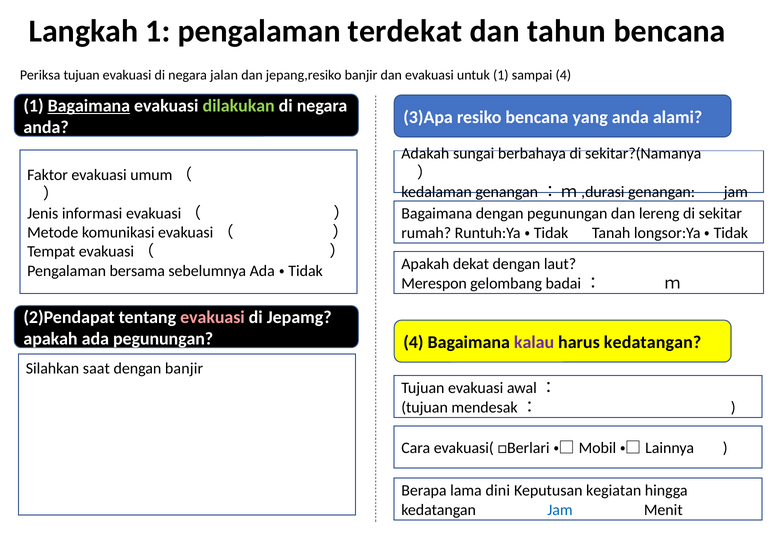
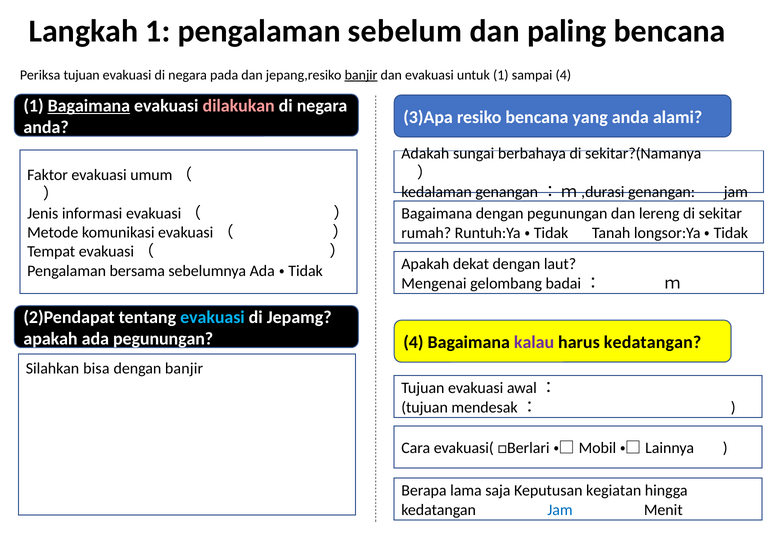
terdekat: terdekat -> sebelum
tahun: tahun -> paling
jalan: jalan -> pada
banjir at (361, 75) underline: none -> present
dilakukan colour: light green -> pink
Merespon: Merespon -> Mengenai
evakuasi at (212, 317) colour: pink -> light blue
saat: saat -> bisa
dini: dini -> saja
